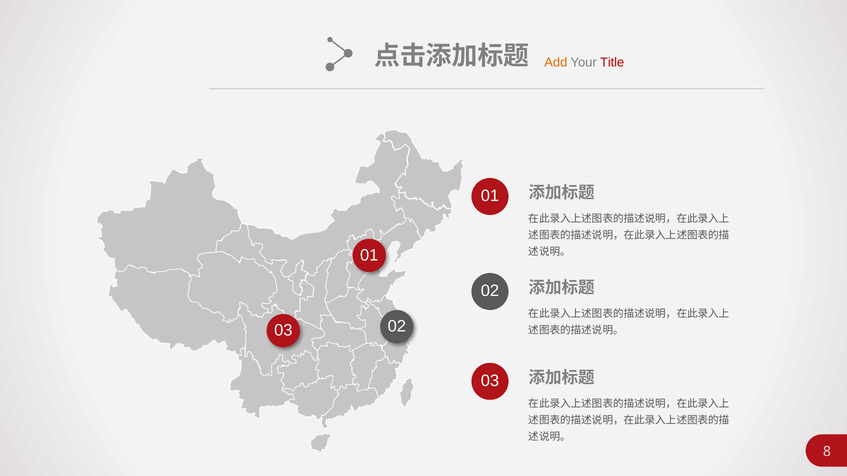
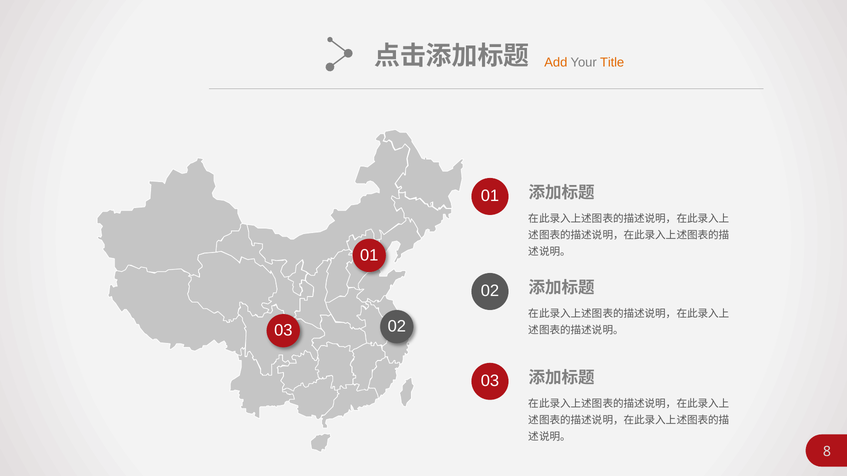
Title colour: red -> orange
